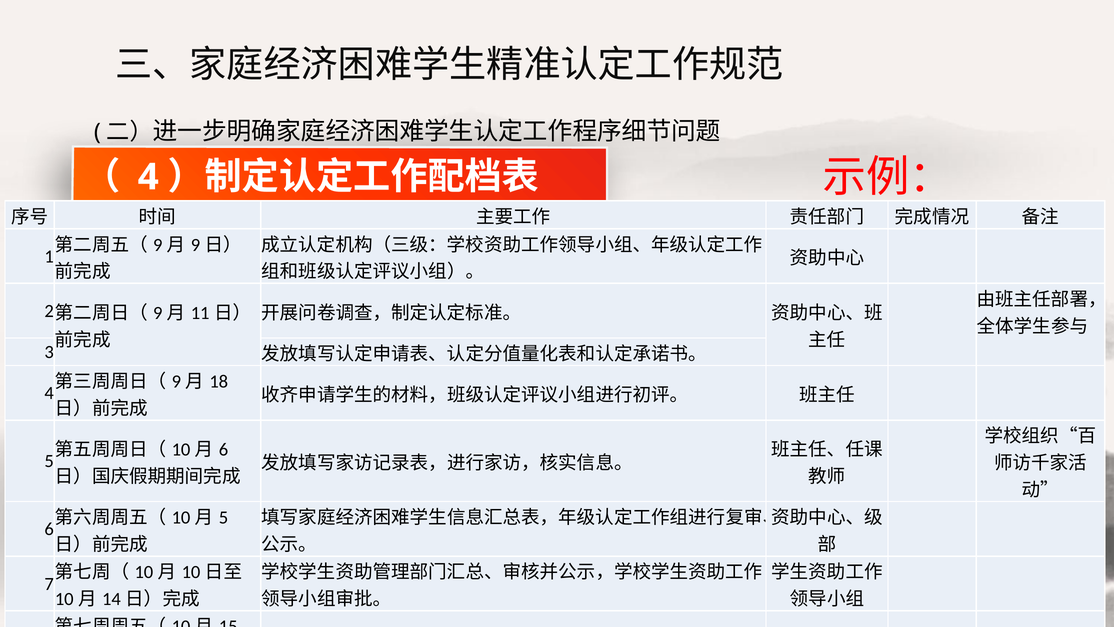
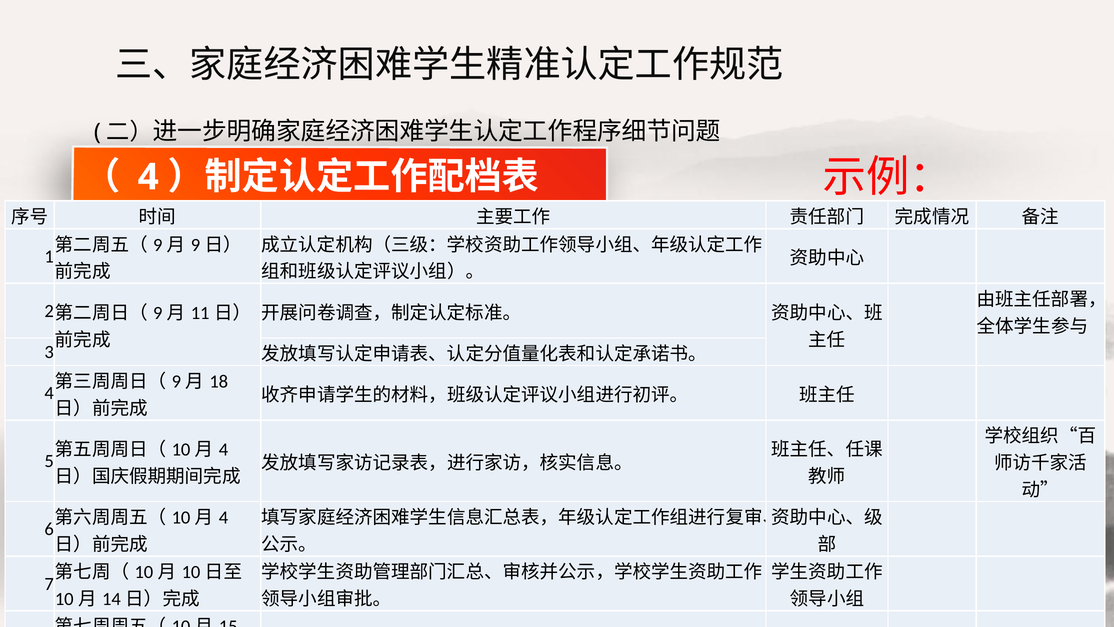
6 at (224, 449): 6 -> 4
5 at (224, 517): 5 -> 4
